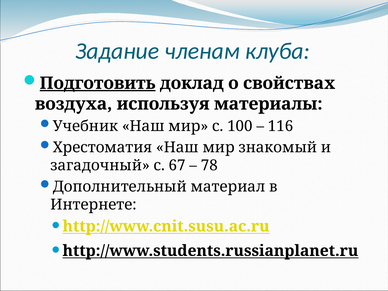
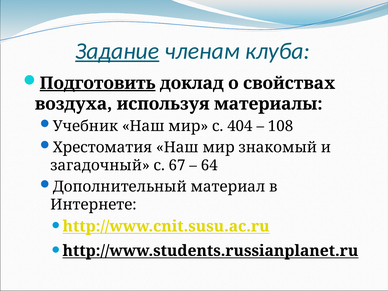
Задание underline: none -> present
100: 100 -> 404
116: 116 -> 108
78: 78 -> 64
